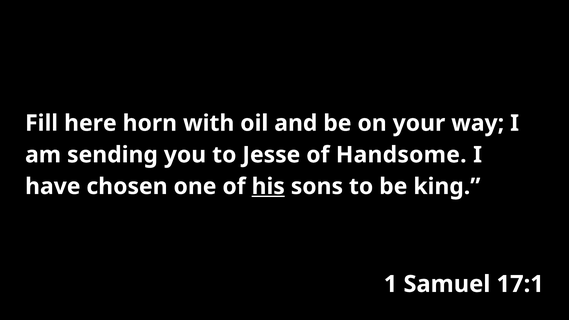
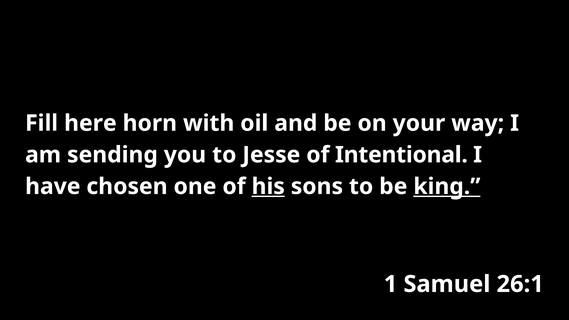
Handsome: Handsome -> Intentional
king underline: none -> present
17:1: 17:1 -> 26:1
